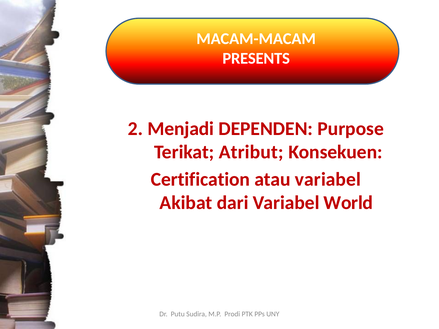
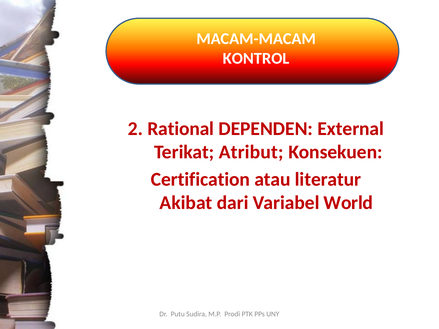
PRESENTS: PRESENTS -> KONTROL
Menjadi: Menjadi -> Rational
Purpose: Purpose -> External
atau variabel: variabel -> literatur
